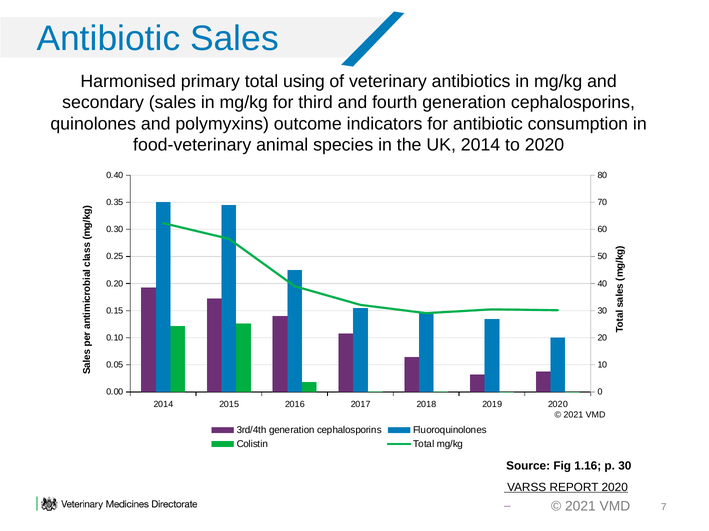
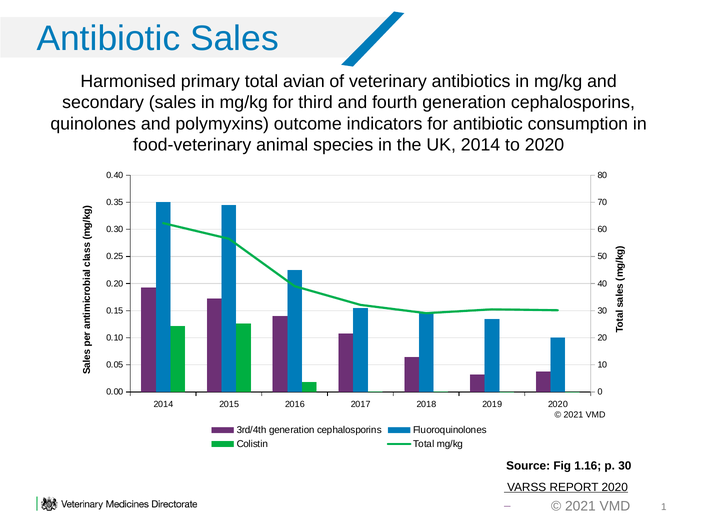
using: using -> avian
7: 7 -> 1
